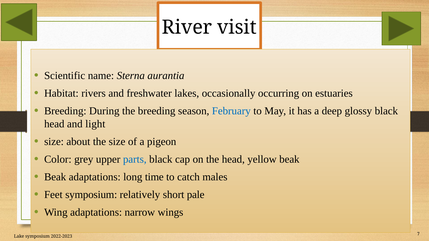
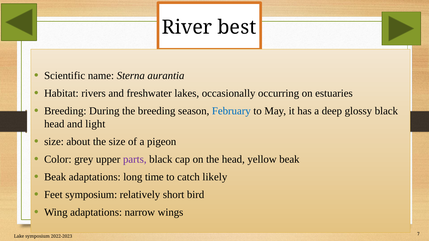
visit: visit -> best
parts colour: blue -> purple
males: males -> likely
pale: pale -> bird
